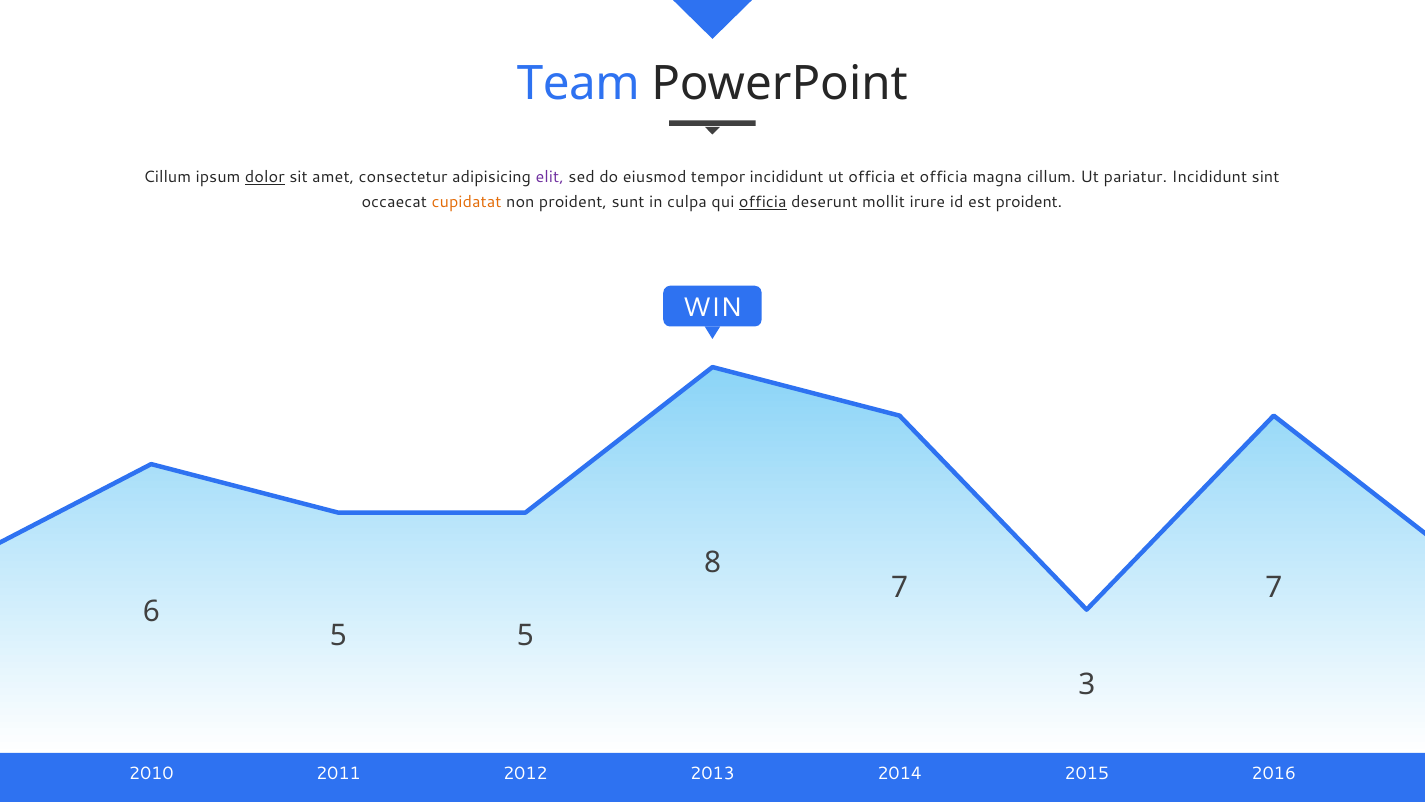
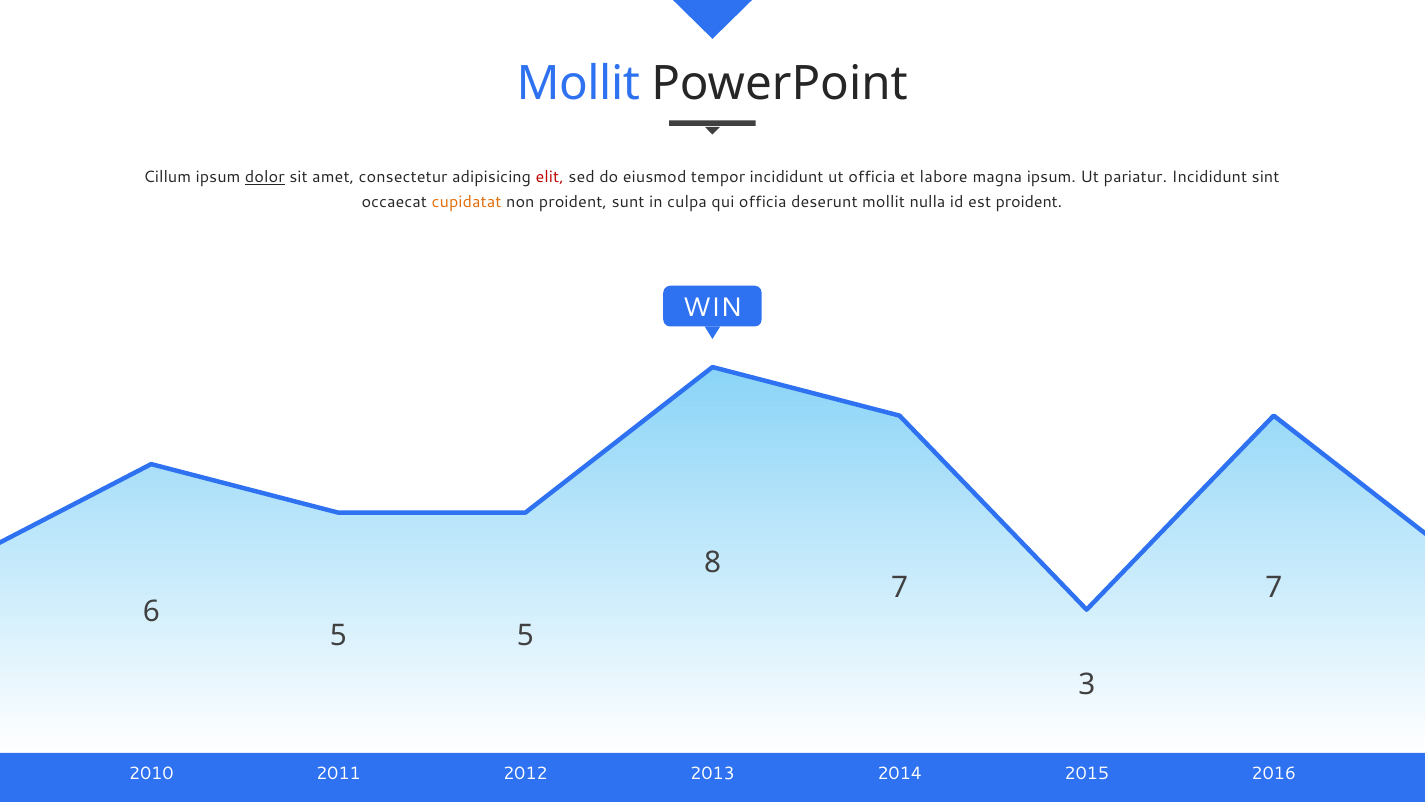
Team at (578, 84): Team -> Mollit
elit colour: purple -> red
et officia: officia -> labore
magna cillum: cillum -> ipsum
officia at (763, 202) underline: present -> none
irure: irure -> nulla
